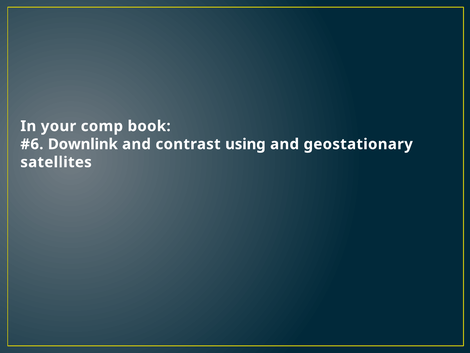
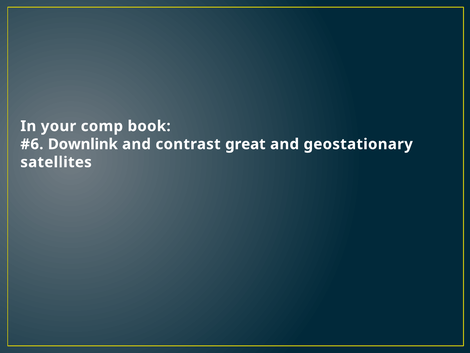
using: using -> great
